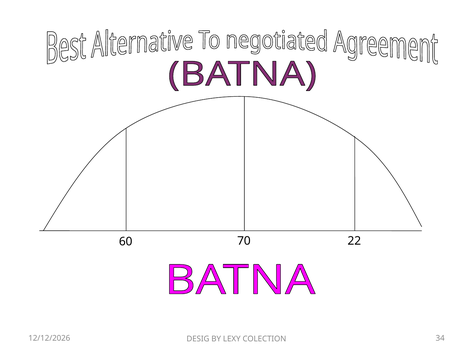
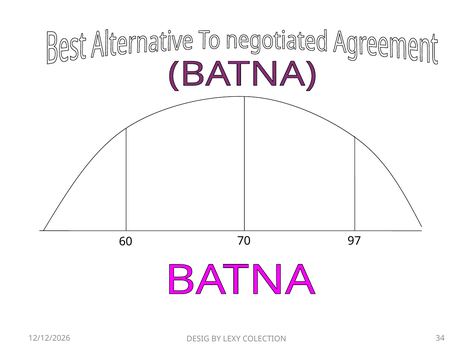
22: 22 -> 97
